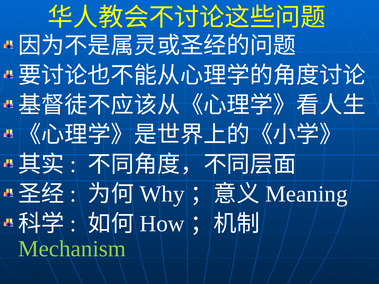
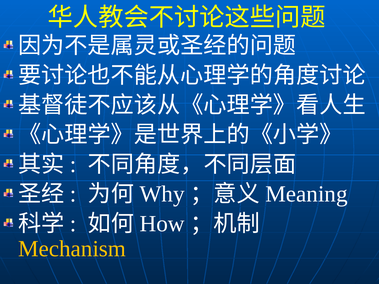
Mechanism colour: light green -> yellow
